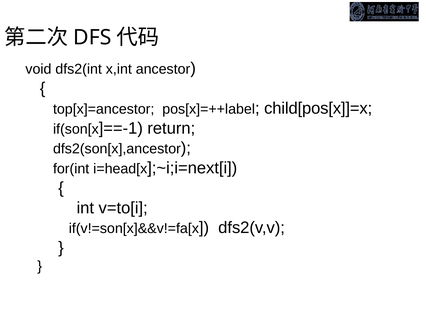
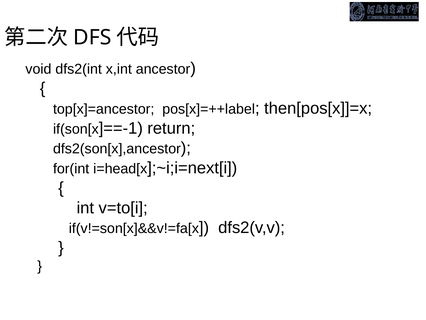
child[pos[x]]=x: child[pos[x]]=x -> then[pos[x]]=x
